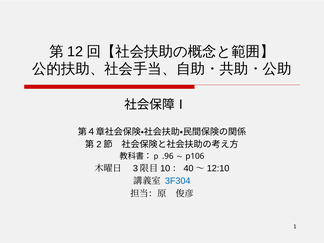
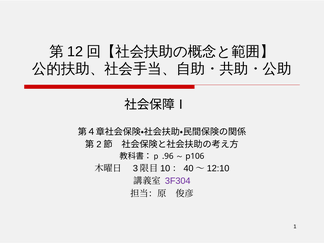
3F304 colour: blue -> purple
